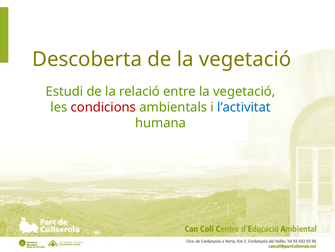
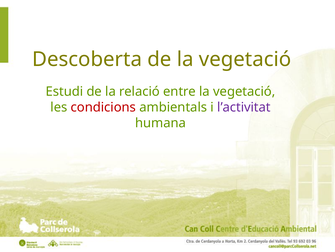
l’activitat colour: blue -> purple
